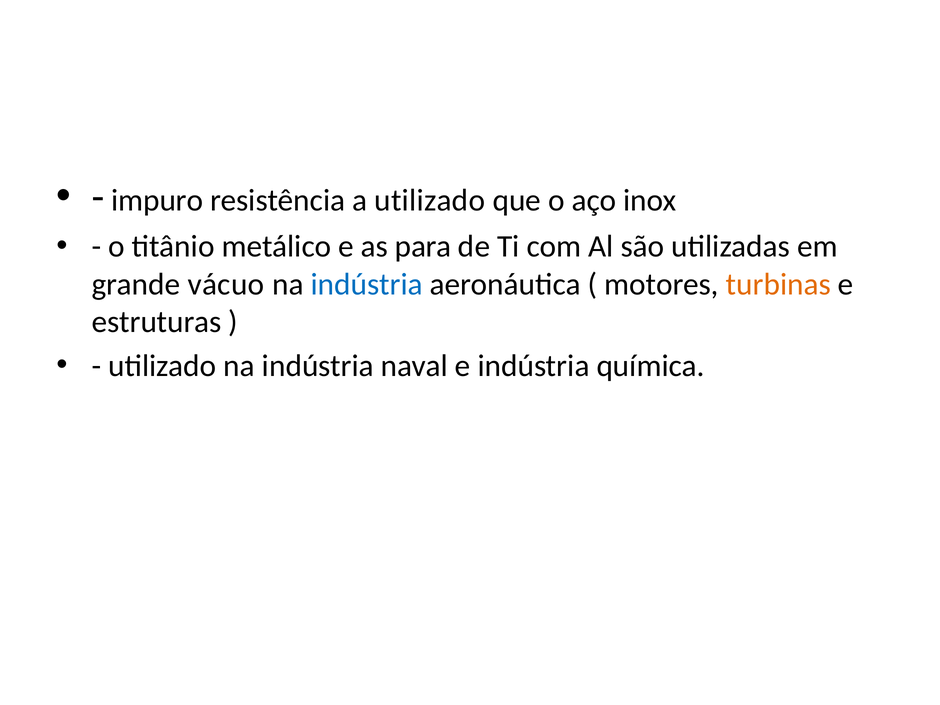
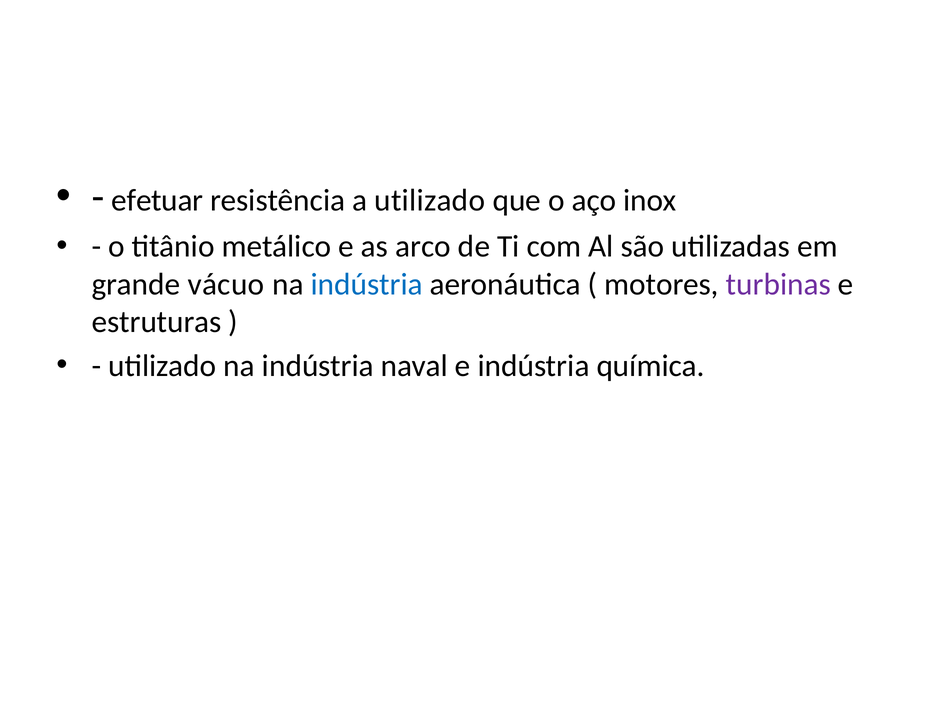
impuro: impuro -> efetuar
para: para -> arco
turbinas colour: orange -> purple
